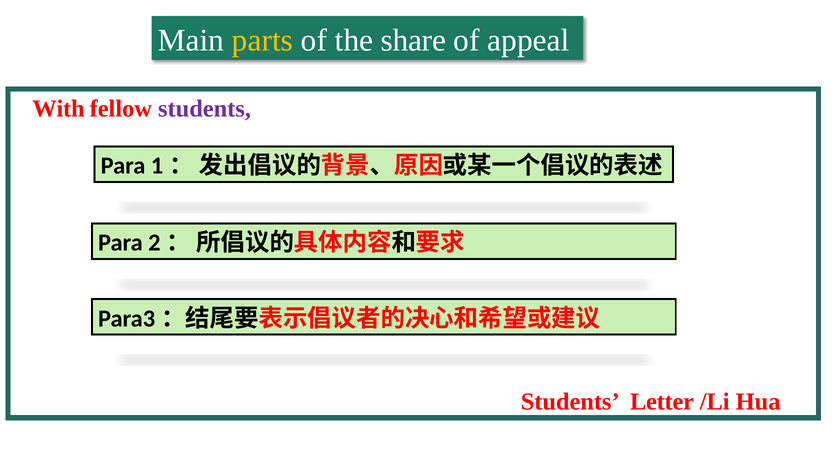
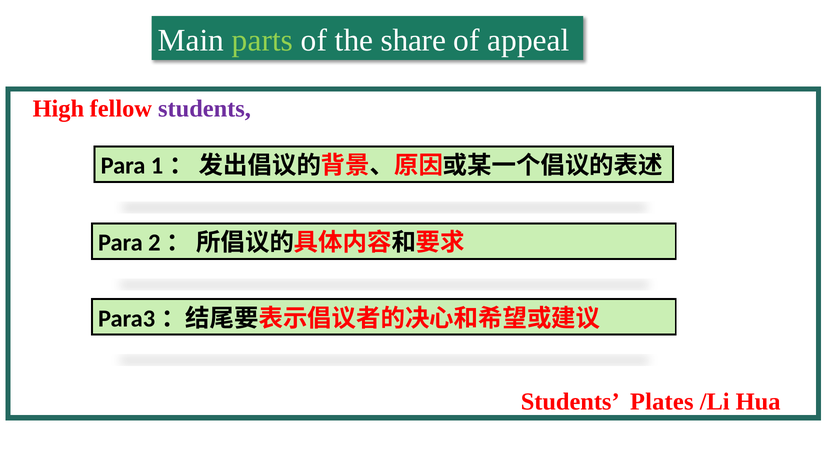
parts colour: yellow -> light green
With: With -> High
Letter: Letter -> Plates
